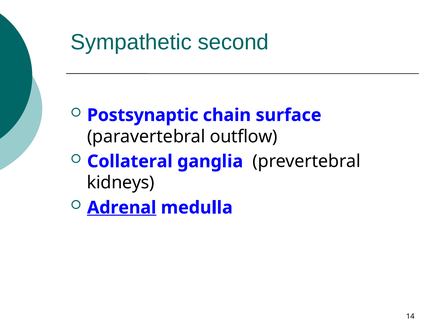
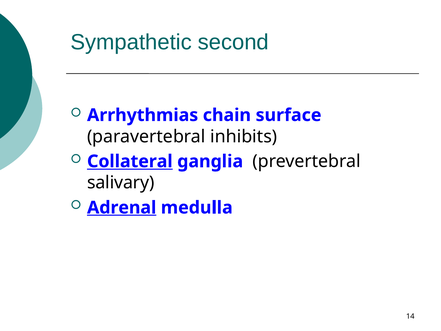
Postsynaptic: Postsynaptic -> Arrhythmias
outflow: outflow -> inhibits
Collateral underline: none -> present
kidneys: kidneys -> salivary
